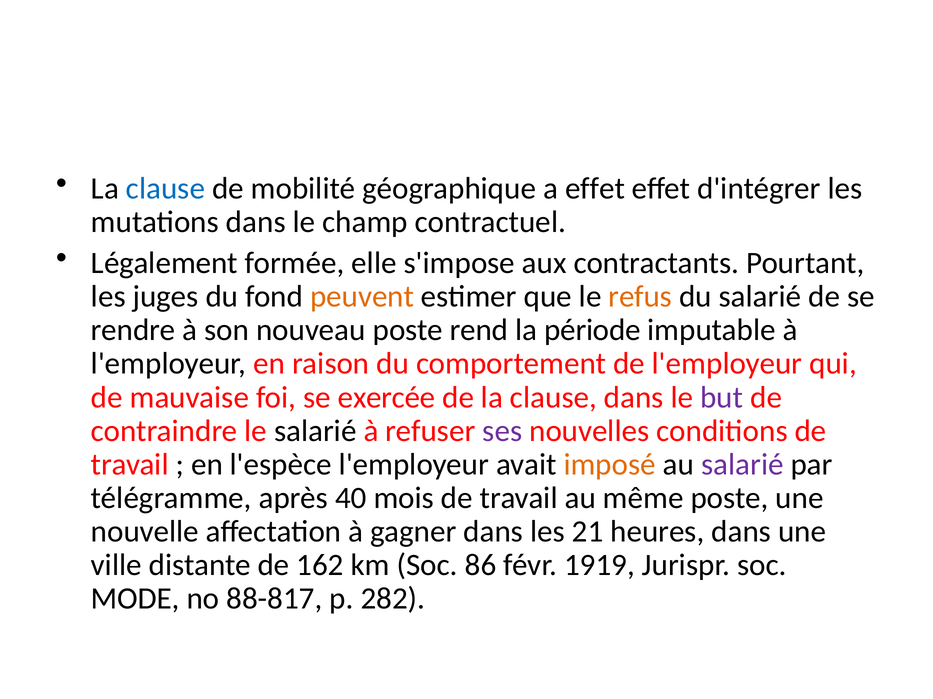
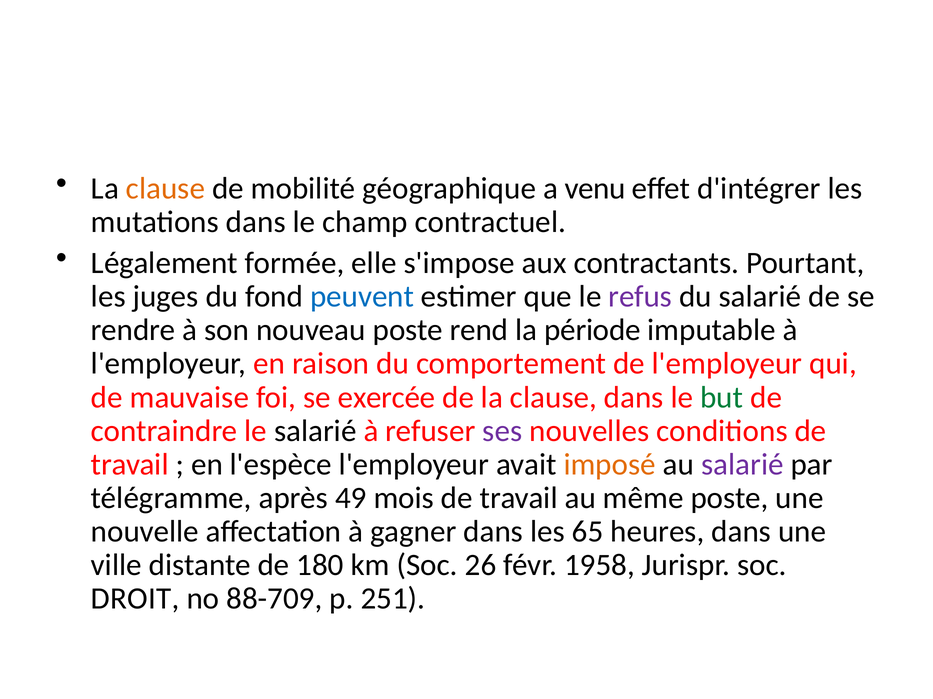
clause at (165, 189) colour: blue -> orange
a effet: effet -> venu
peuvent colour: orange -> blue
refus colour: orange -> purple
but colour: purple -> green
40: 40 -> 49
21: 21 -> 65
162: 162 -> 180
86: 86 -> 26
1919: 1919 -> 1958
MODE: MODE -> DROIT
88-817: 88-817 -> 88-709
282: 282 -> 251
